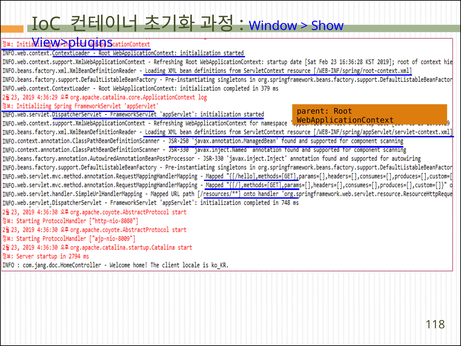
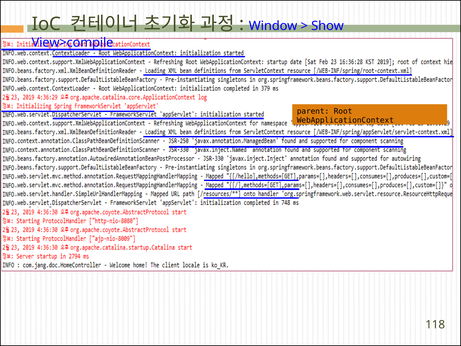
View>plugins: View>plugins -> View>compile
